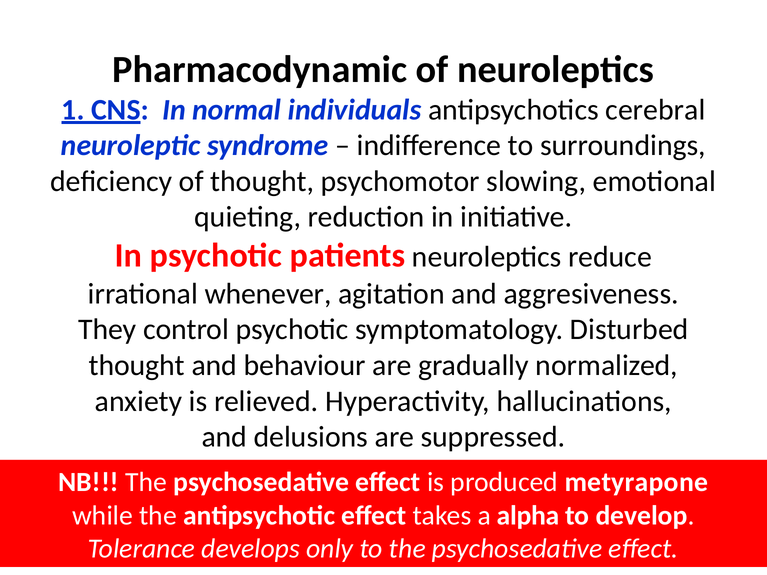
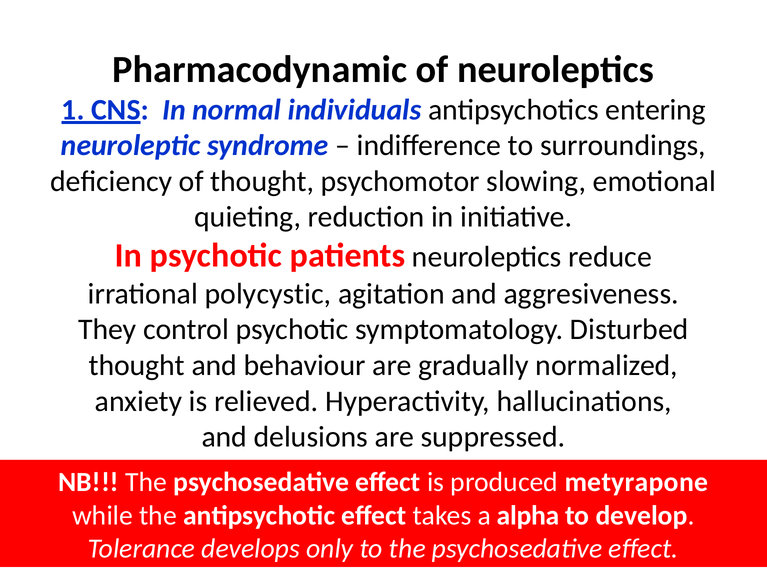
cerebral: cerebral -> entering
whenever: whenever -> polycystic
